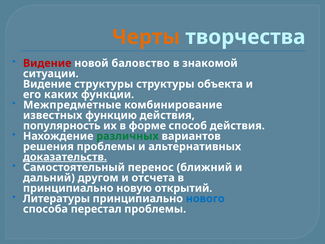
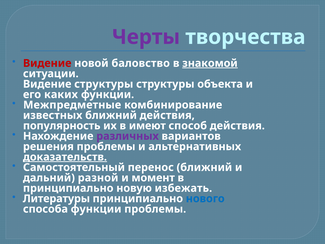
Черты colour: orange -> purple
знакомой underline: none -> present
известных функцию: функцию -> ближний
форме: форме -> имеют
различных colour: green -> purple
другом: другом -> разной
отсчета: отсчета -> момент
открытий: открытий -> избежать
способа перестал: перестал -> функции
